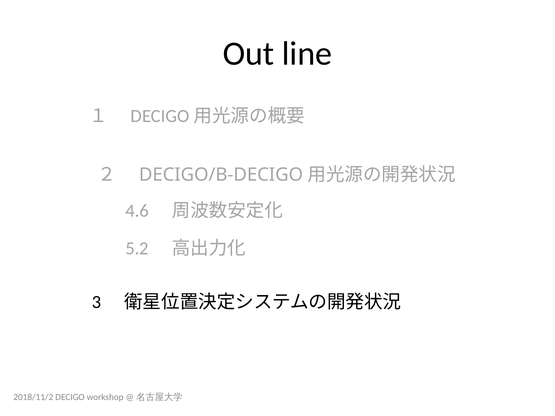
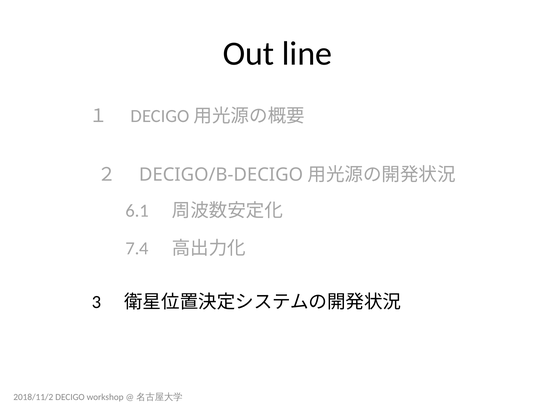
4.6: 4.6 -> 6.1
5.2: 5.2 -> 7.4
